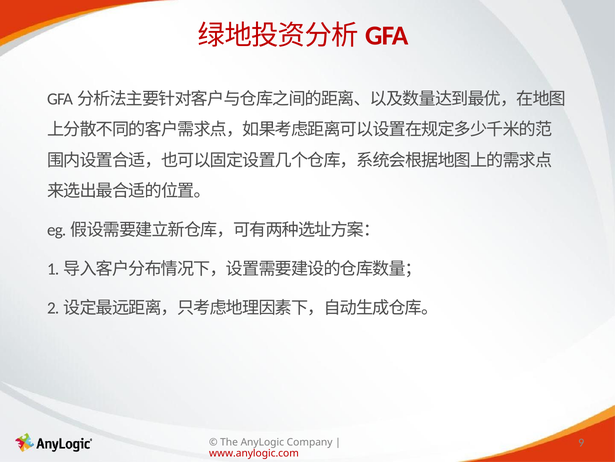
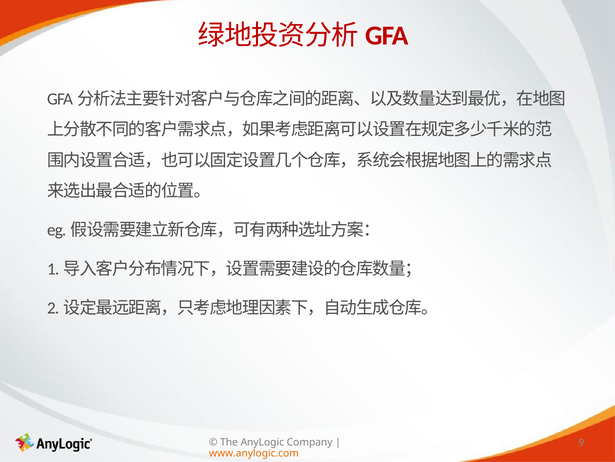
www.anylogic.com colour: red -> orange
